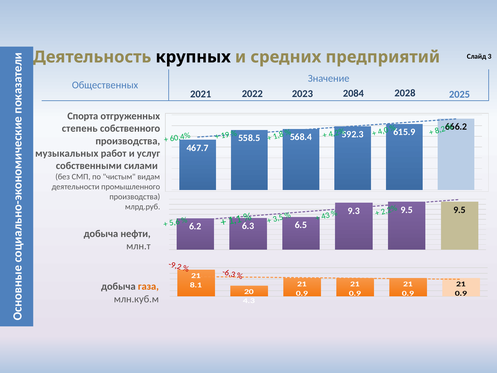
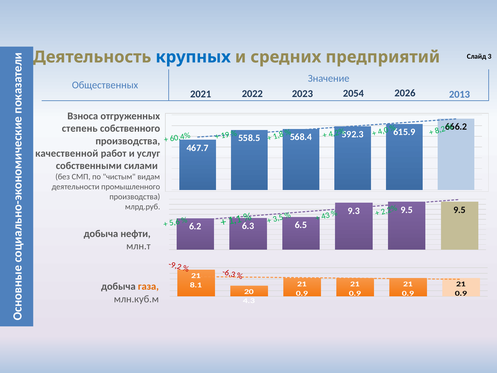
крупных colour: black -> blue
2084: 2084 -> 2054
2028: 2028 -> 2026
2025: 2025 -> 2013
Спорта: Спорта -> Взноса
музыкальных: музыкальных -> качественной
